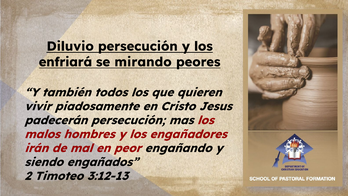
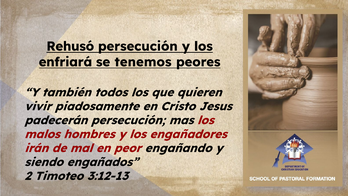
Diluvio: Diluvio -> Rehusó
mirando: mirando -> tenemos
